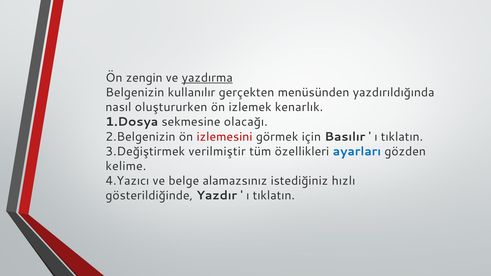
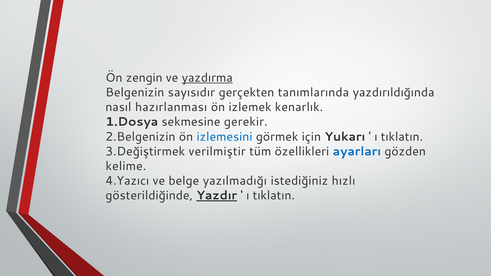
kullanılır: kullanılır -> sayısıdır
menüsünden: menüsünden -> tanımlarında
oluştururken: oluştururken -> hazırlanması
olacağı: olacağı -> gerekir
izlemesini colour: red -> blue
Basılır: Basılır -> Yukarı
alamazsınız: alamazsınız -> yazılmadığı
Yazdır underline: none -> present
